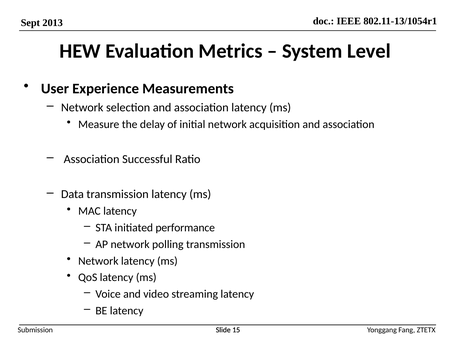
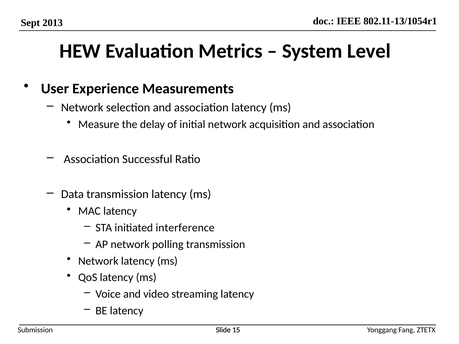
performance: performance -> interference
